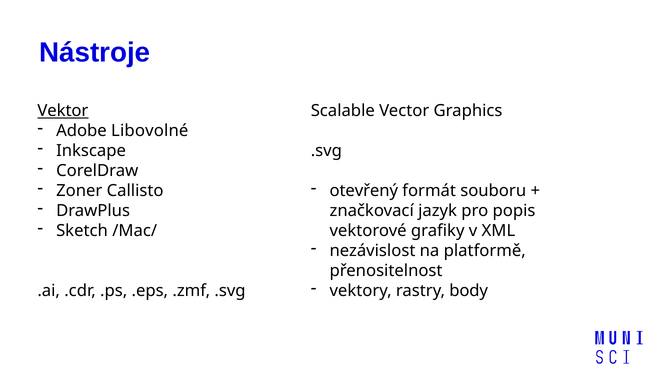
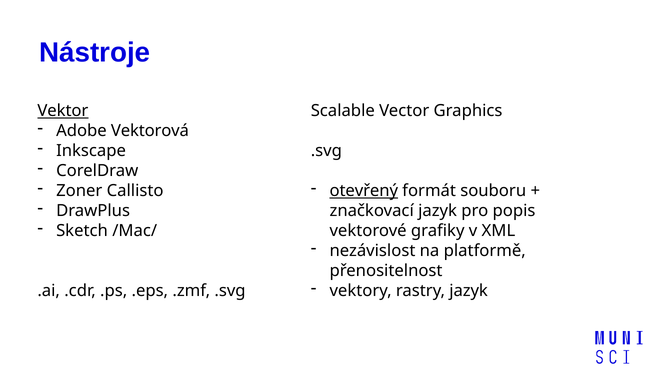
Libovolné: Libovolné -> Vektorová
otevřený underline: none -> present
rastry body: body -> jazyk
